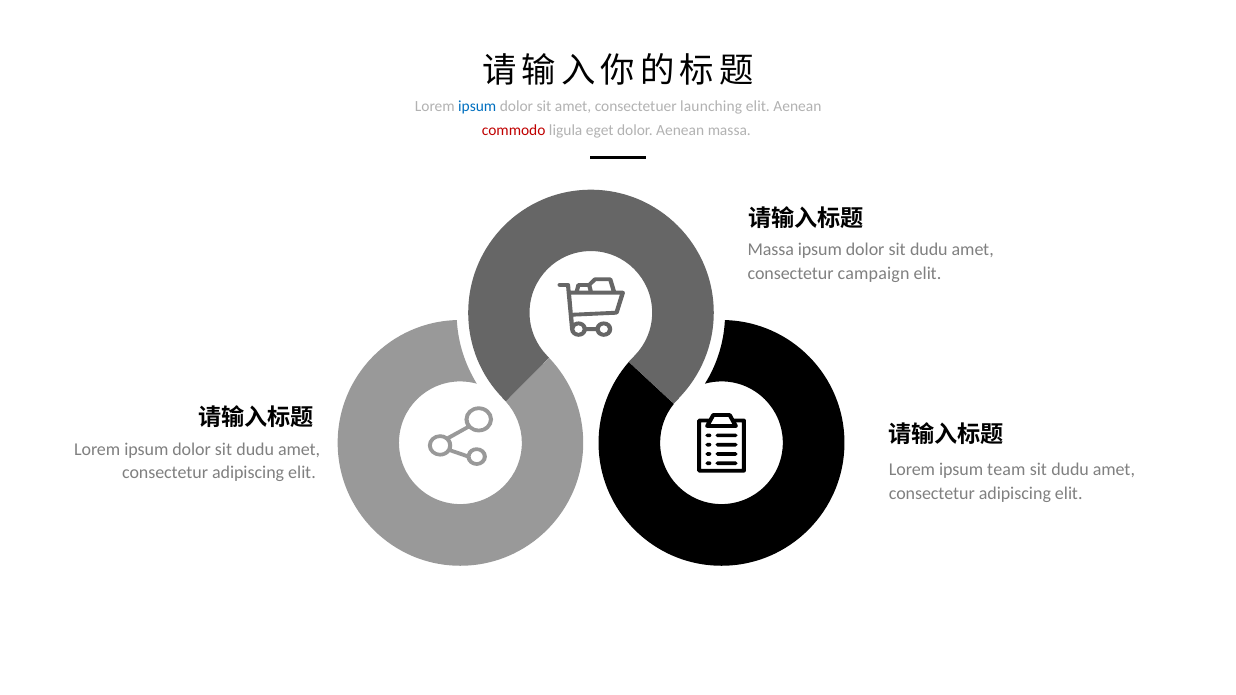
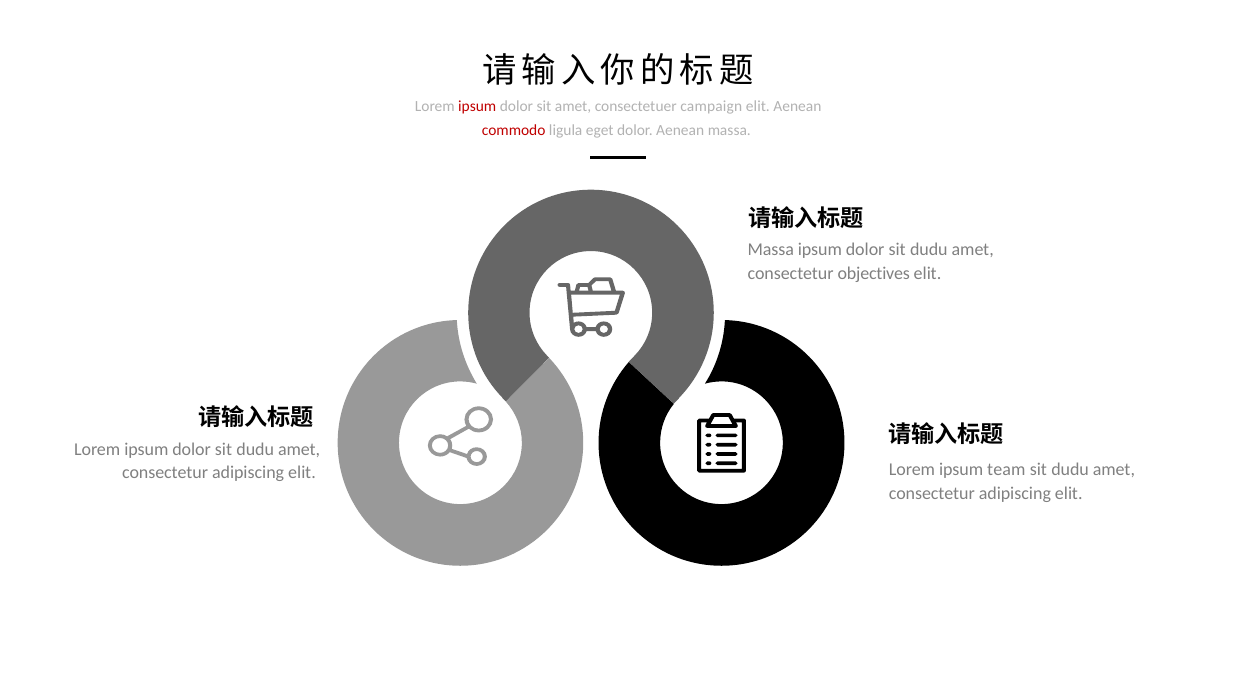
ipsum at (477, 107) colour: blue -> red
launching: launching -> campaign
campaign: campaign -> objectives
